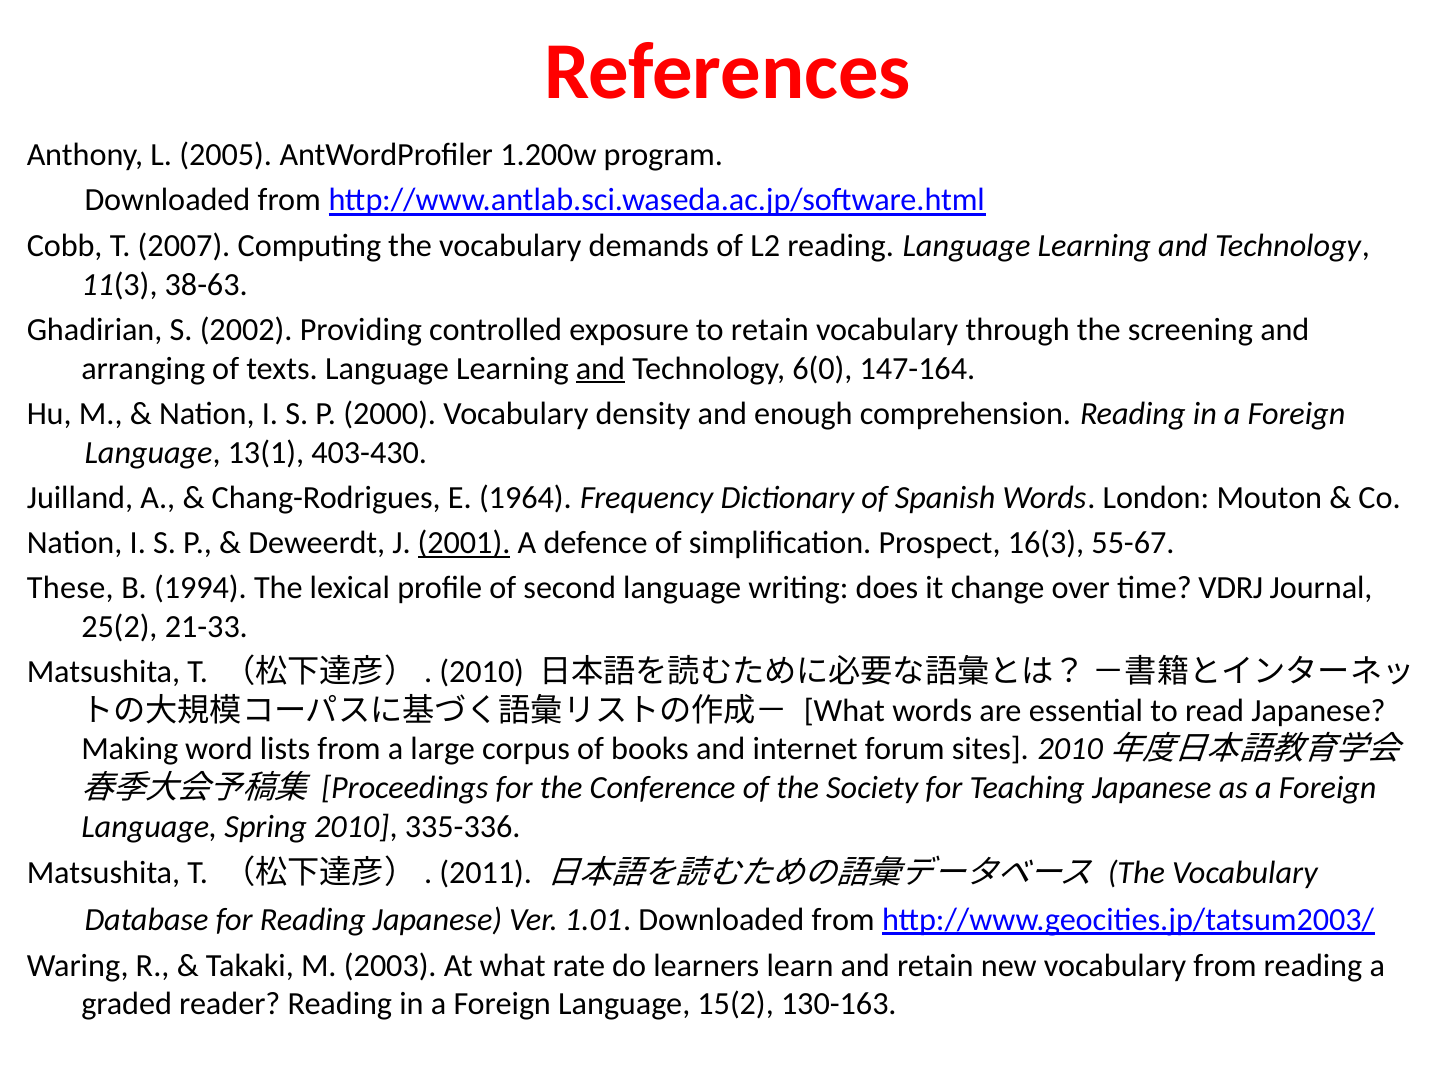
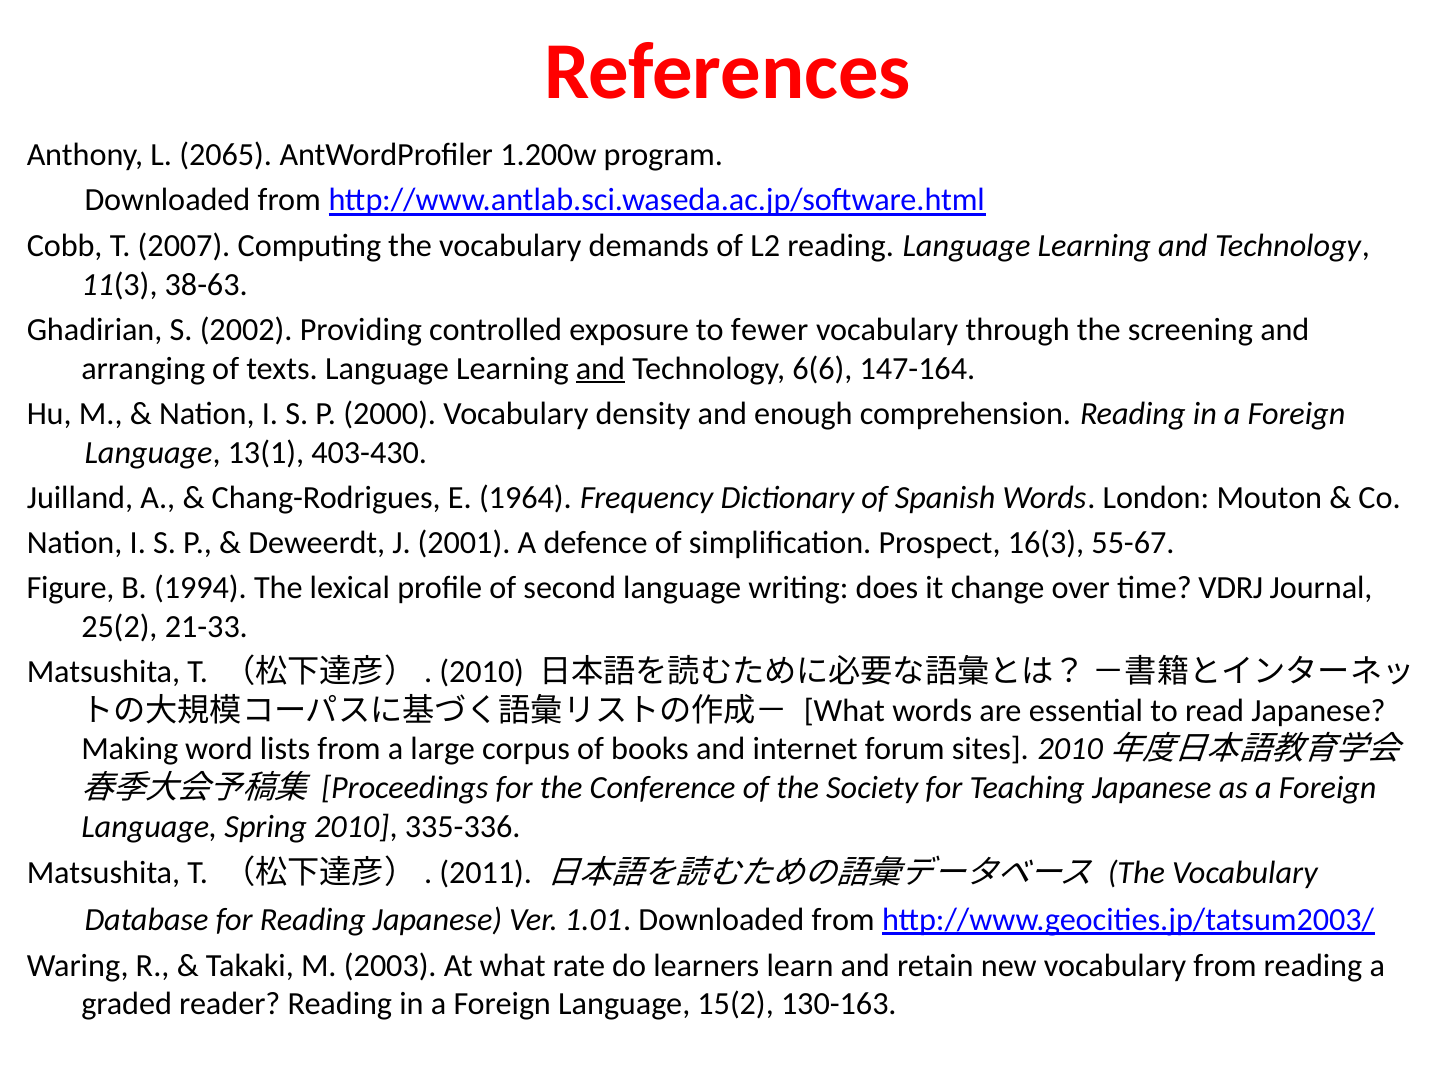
2005: 2005 -> 2065
to retain: retain -> fewer
6(0: 6(0 -> 6(6
2001 underline: present -> none
These: These -> Figure
